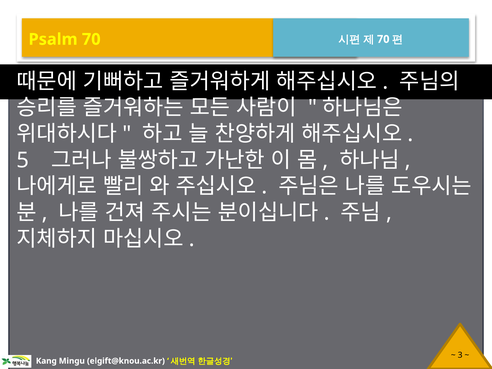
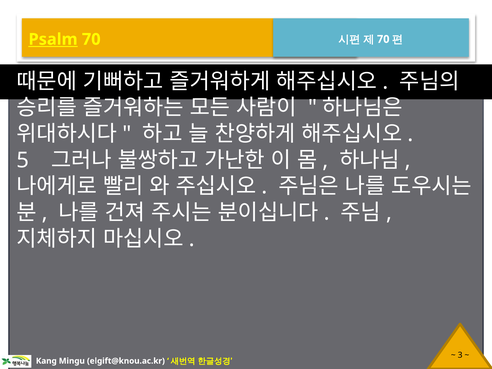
Psalm underline: none -> present
